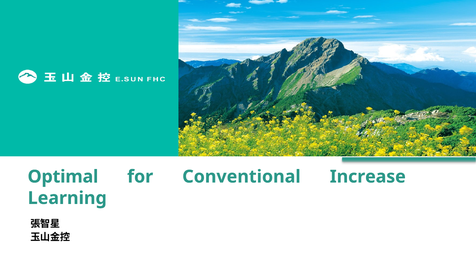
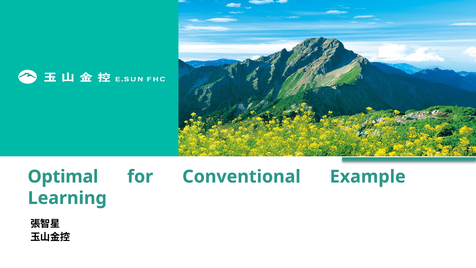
Increase: Increase -> Example
